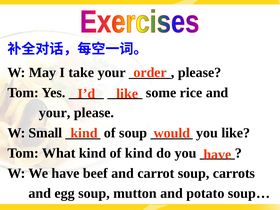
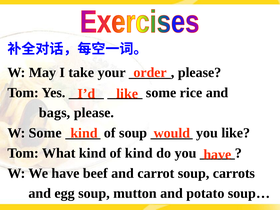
your at (55, 113): your -> bags
W Small: Small -> Some
